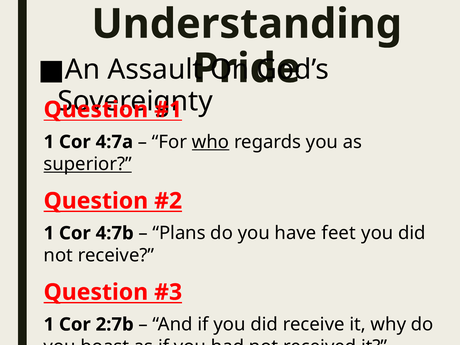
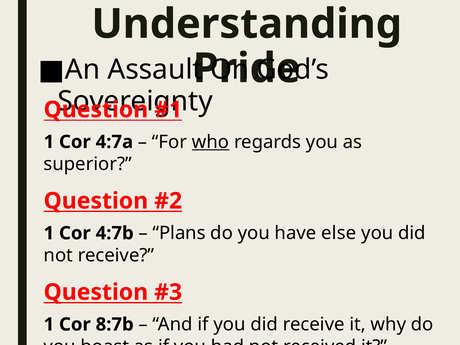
superior underline: present -> none
feet: feet -> else
2:7b: 2:7b -> 8:7b
